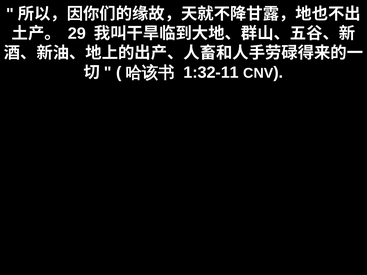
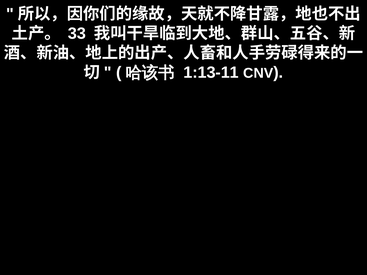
29: 29 -> 33
1:32-11: 1:32-11 -> 1:13-11
